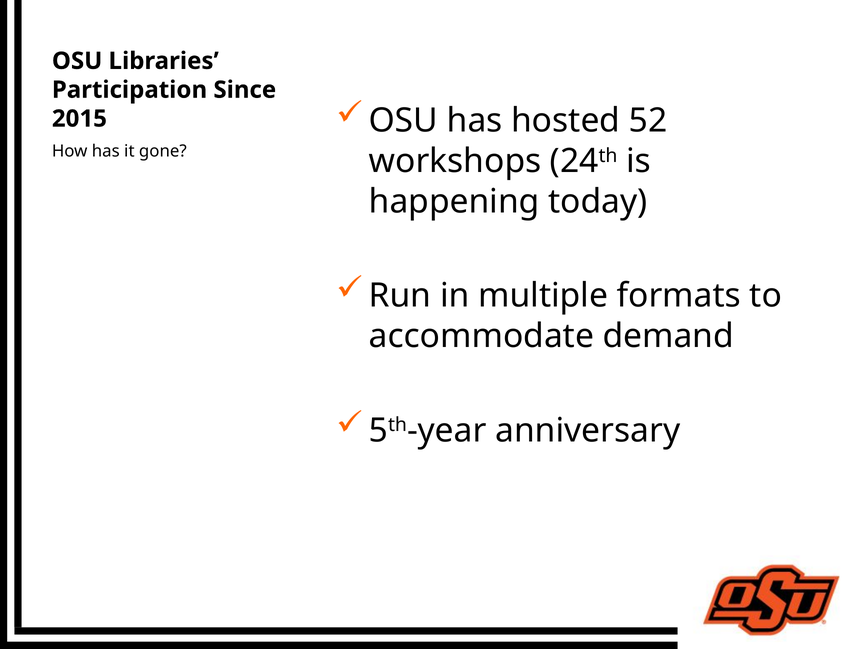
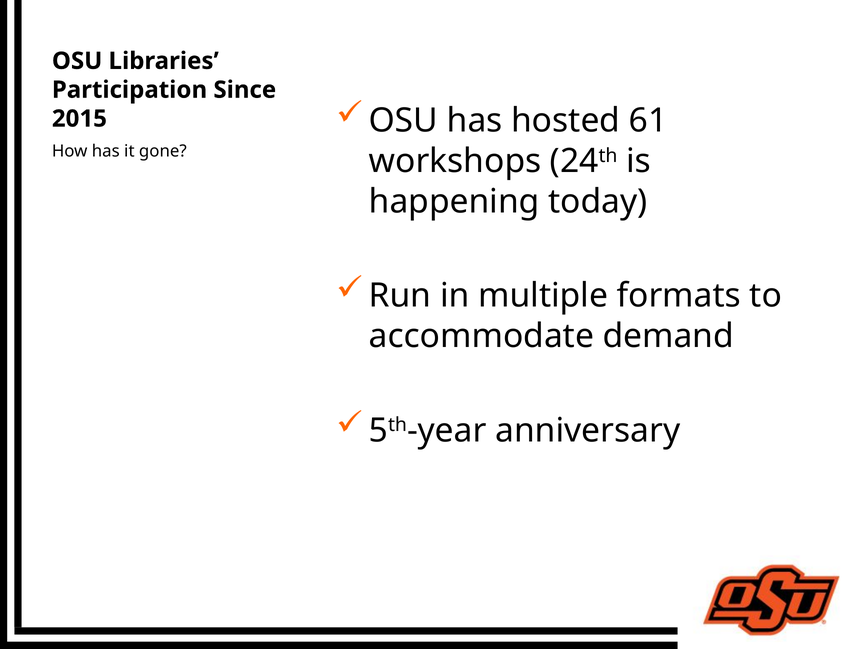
52: 52 -> 61
